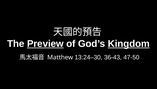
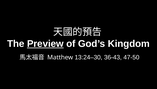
Kingdom underline: present -> none
